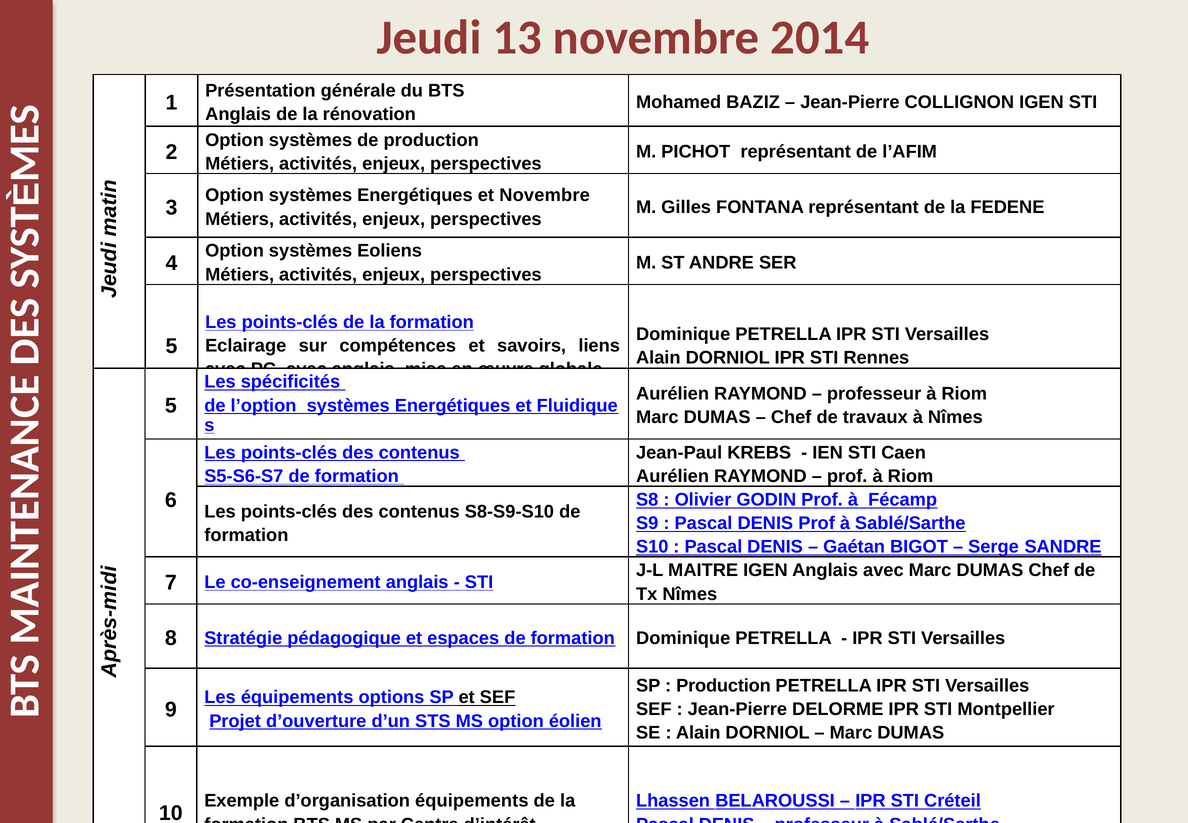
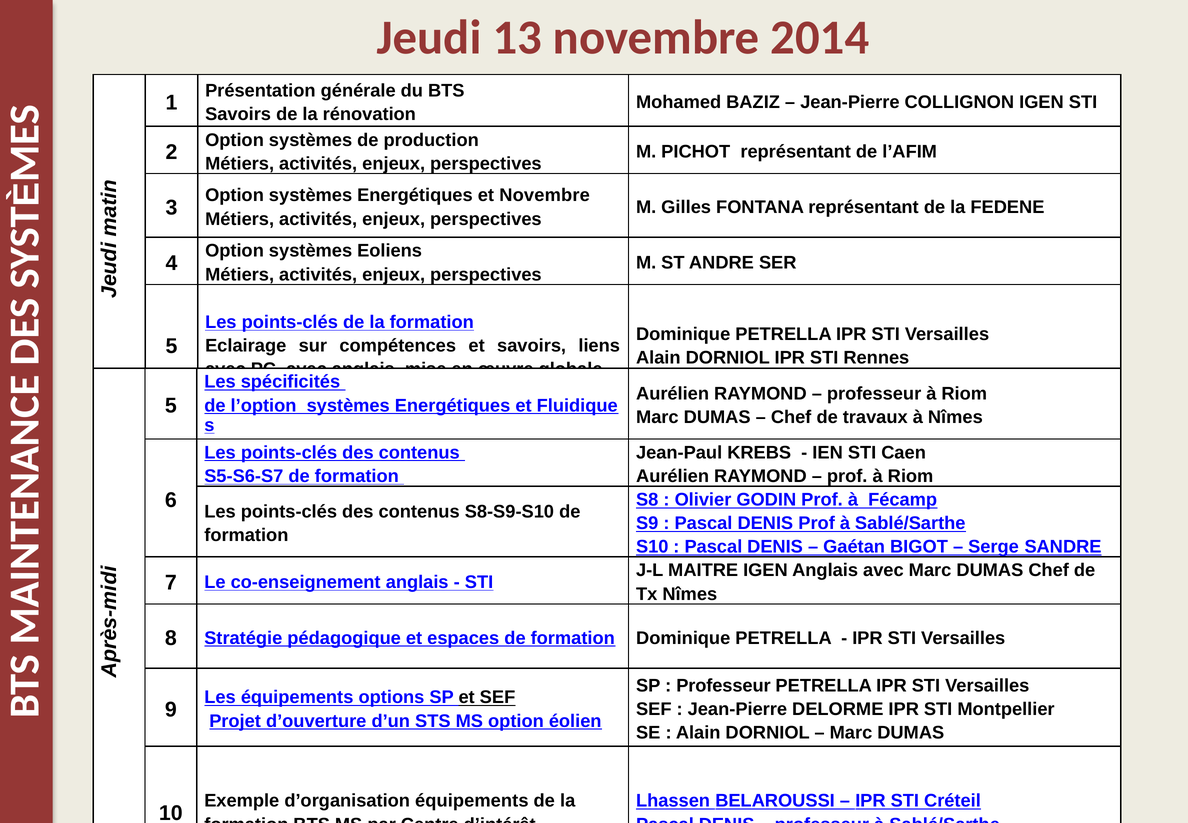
Anglais at (238, 114): Anglais -> Savoirs
Production at (723, 685): Production -> Professeur
